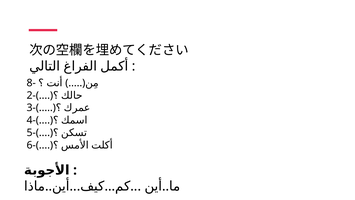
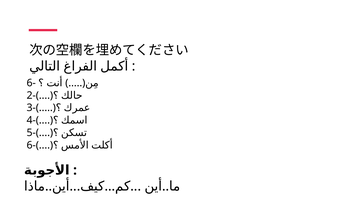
8-: 8- -> 6-
